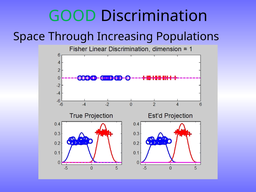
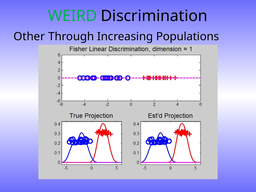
GOOD: GOOD -> WEIRD
Space: Space -> Other
